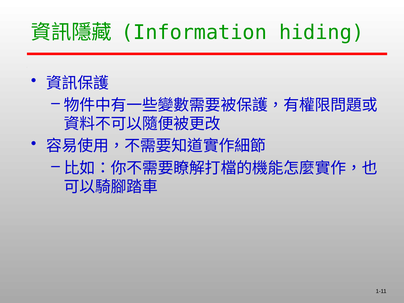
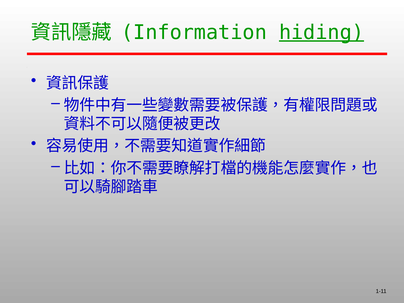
hiding underline: none -> present
